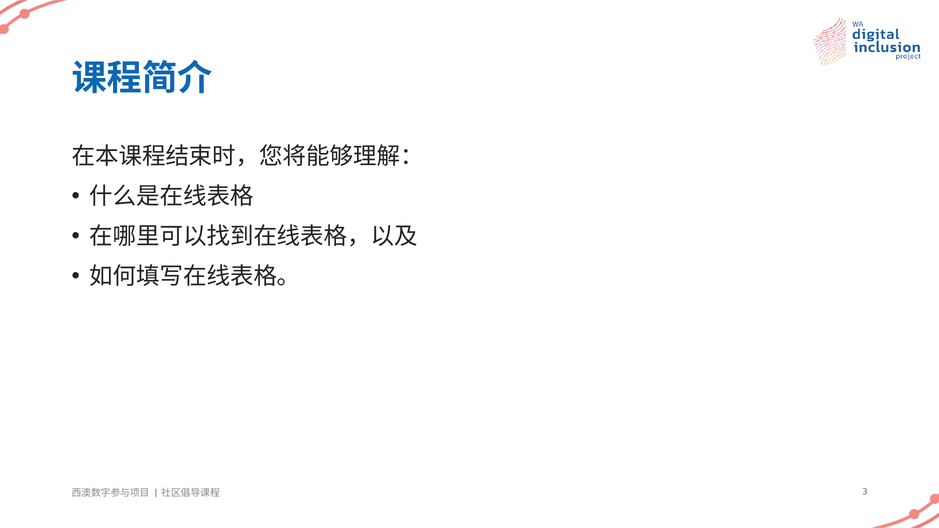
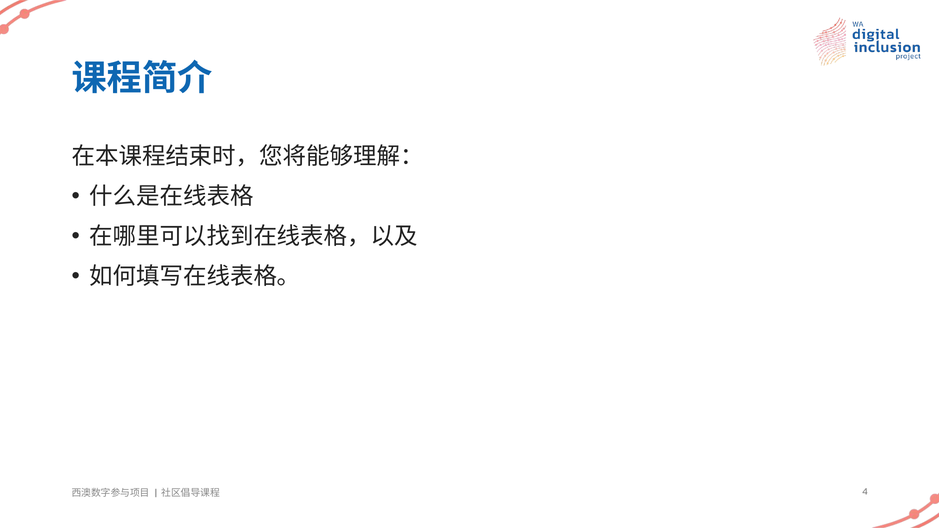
3: 3 -> 4
